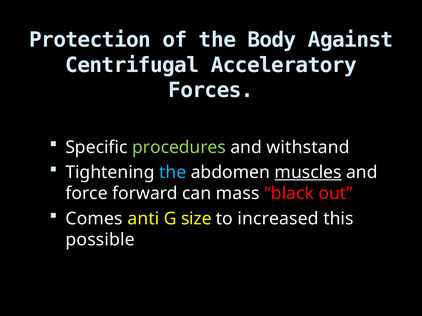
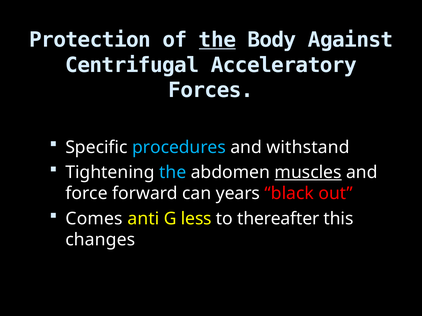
the at (217, 40) underline: none -> present
procedures colour: light green -> light blue
mass: mass -> years
size: size -> less
increased: increased -> thereafter
possible: possible -> changes
